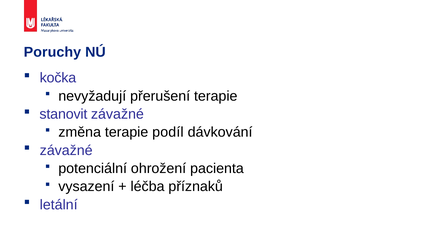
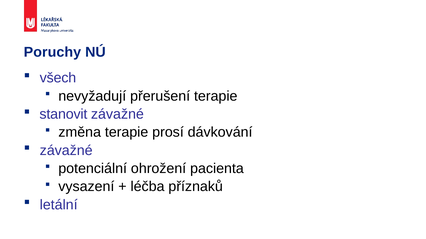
kočka: kočka -> všech
podíl: podíl -> prosí
